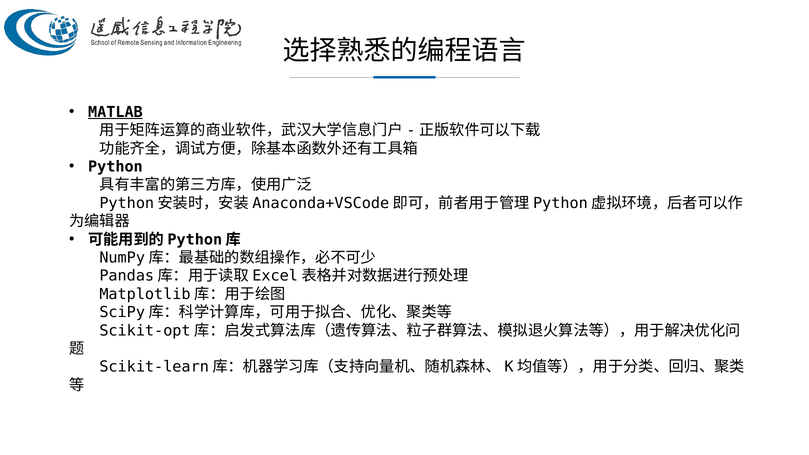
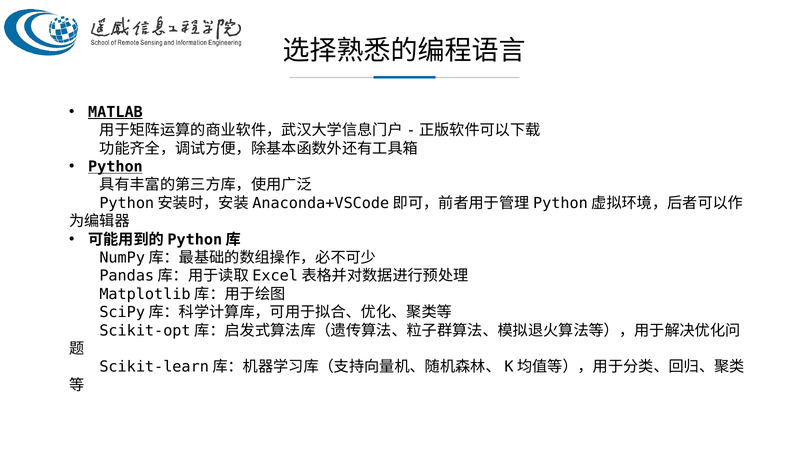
Python underline: none -> present
